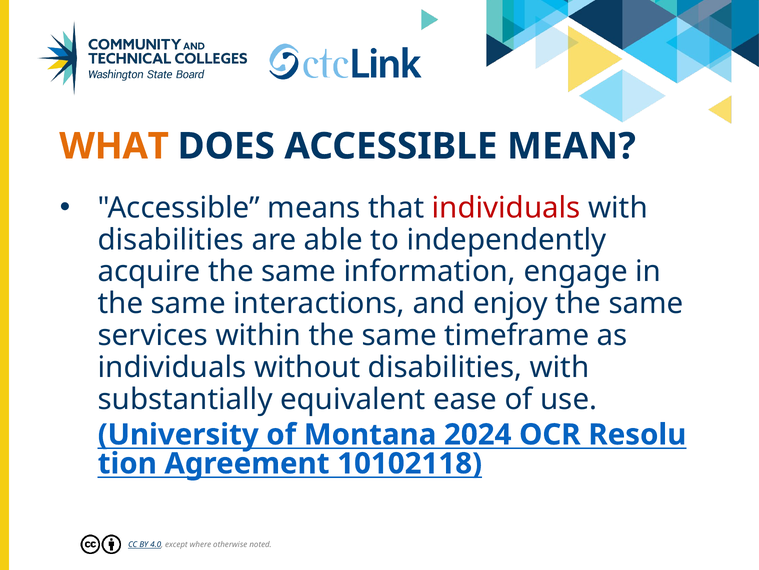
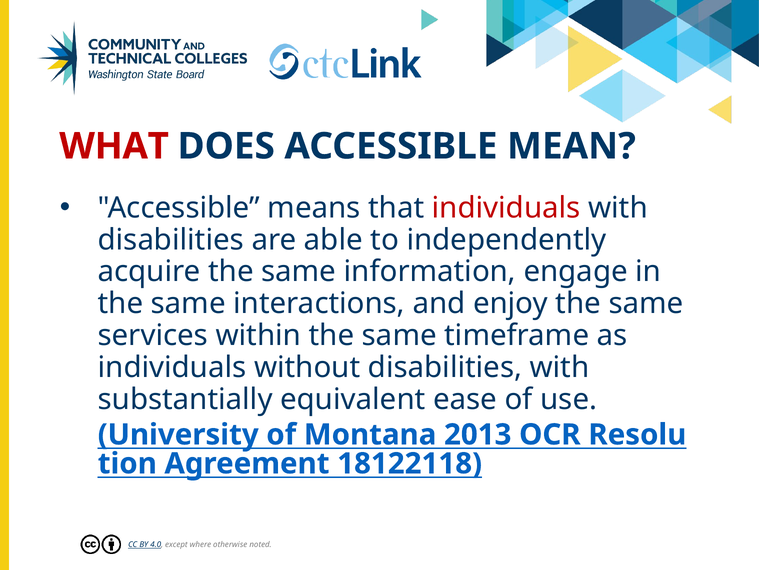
WHAT colour: orange -> red
2024: 2024 -> 2013
10102118: 10102118 -> 18122118
